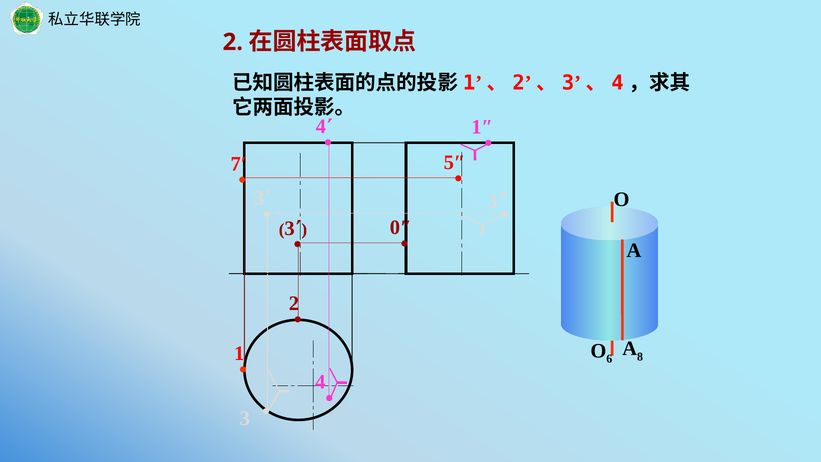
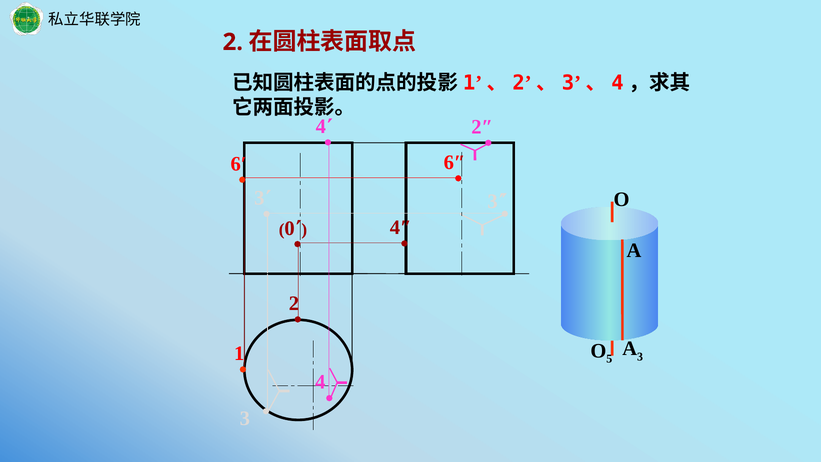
1″: 1″ -> 2″
5″: 5″ -> 6″
7′: 7′ -> 6′
0″: 0″ -> 4″
3 at (290, 228): 3 -> 0
A 8: 8 -> 3
6: 6 -> 5
